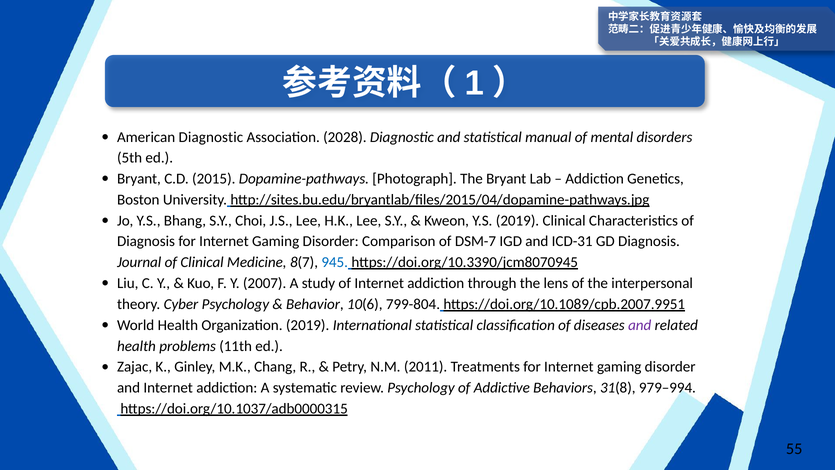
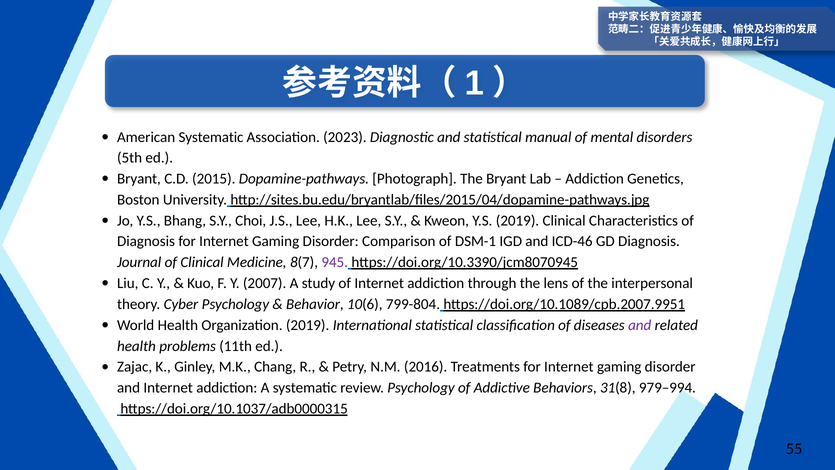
American Diagnostic: Diagnostic -> Systematic
2028: 2028 -> 2023
DSM-7: DSM-7 -> DSM-1
ICD-31: ICD-31 -> ICD-46
945 colour: blue -> purple
2011: 2011 -> 2016
